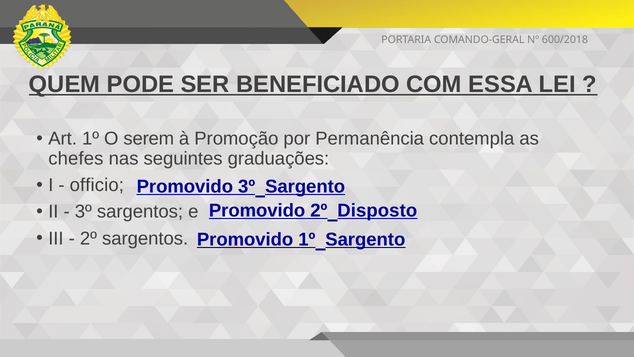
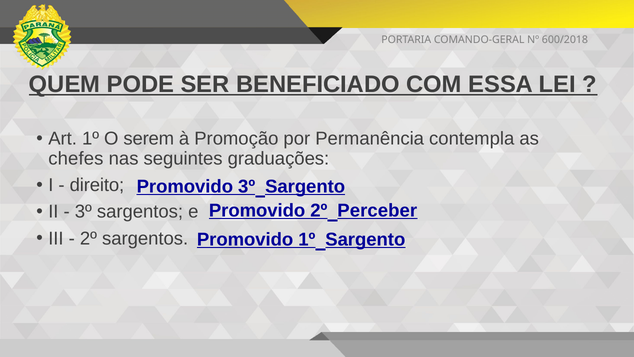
officio: officio -> direito
Disposto: Disposto -> Perceber
